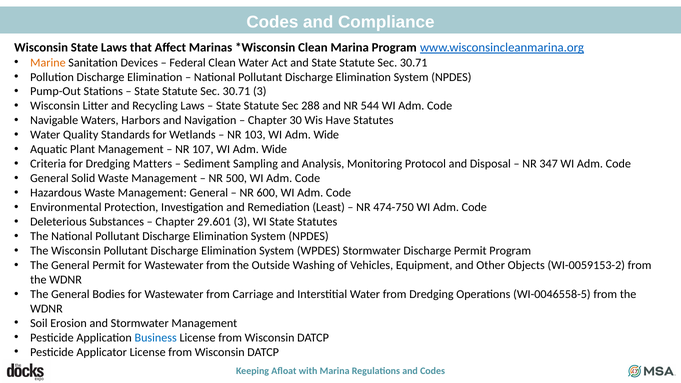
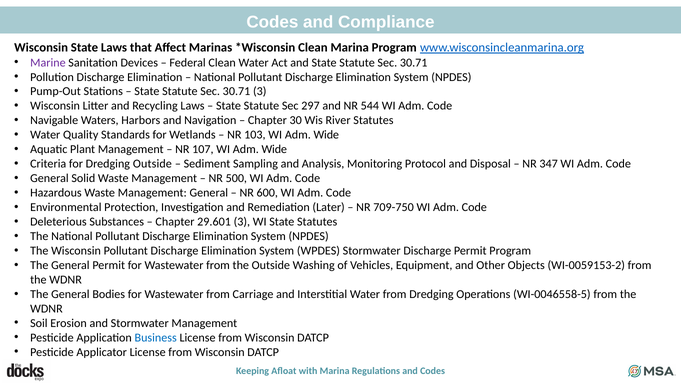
Marine colour: orange -> purple
288: 288 -> 297
Have: Have -> River
Dredging Matters: Matters -> Outside
Least: Least -> Later
474-750: 474-750 -> 709-750
